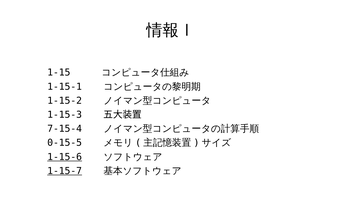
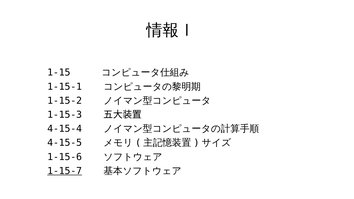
7-15-4: 7-15-4 -> 4-15-4
0-15-5: 0-15-5 -> 4-15-5
1-15-6 underline: present -> none
